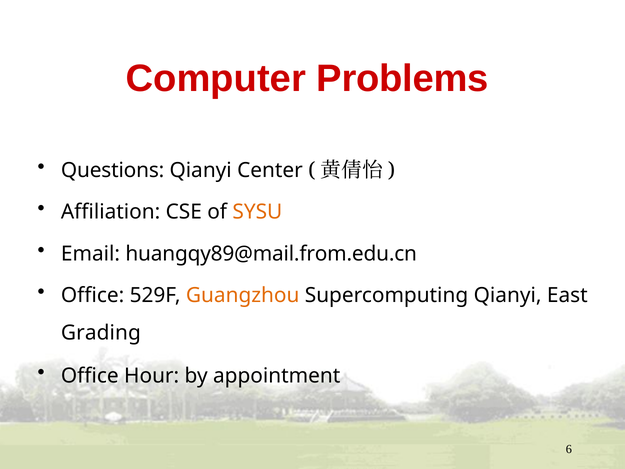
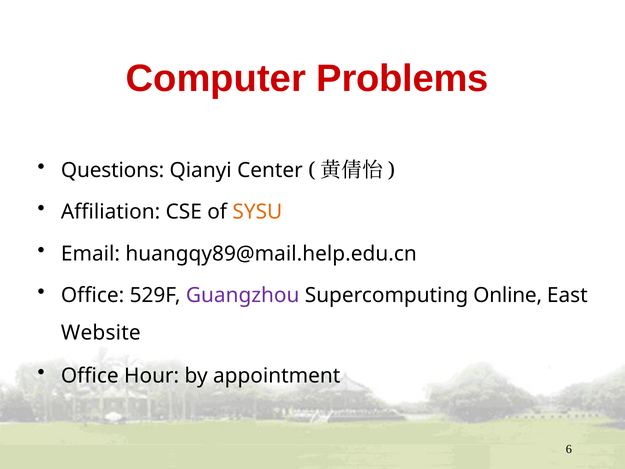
huangqy89@mail.from.edu.cn: huangqy89@mail.from.edu.cn -> huangqy89@mail.help.edu.cn
Guangzhou colour: orange -> purple
Supercomputing Qianyi: Qianyi -> Online
Grading: Grading -> Website
